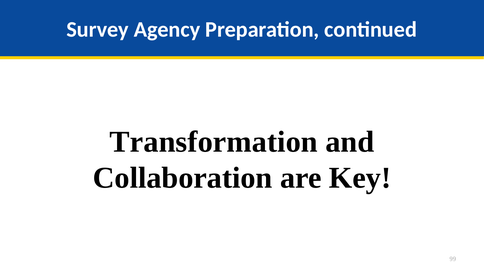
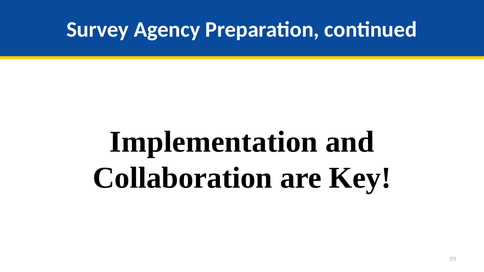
Transformation: Transformation -> Implementation
